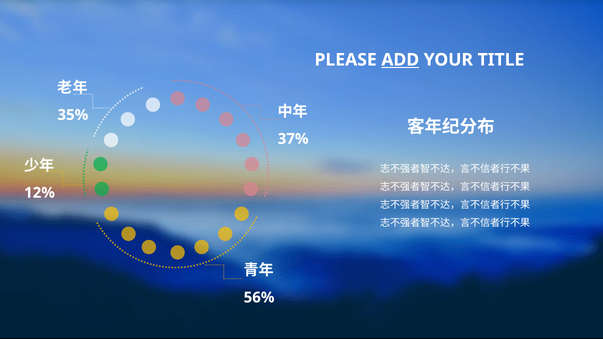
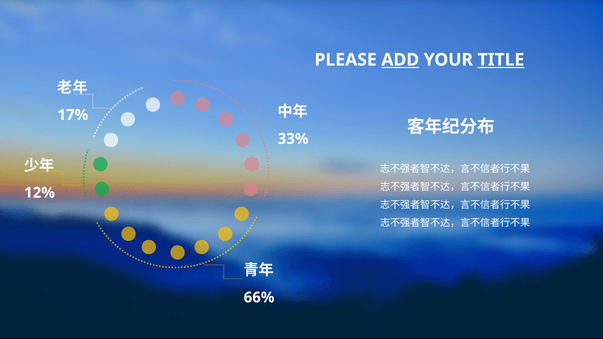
TITLE underline: none -> present
35%: 35% -> 17%
37%: 37% -> 33%
56%: 56% -> 66%
